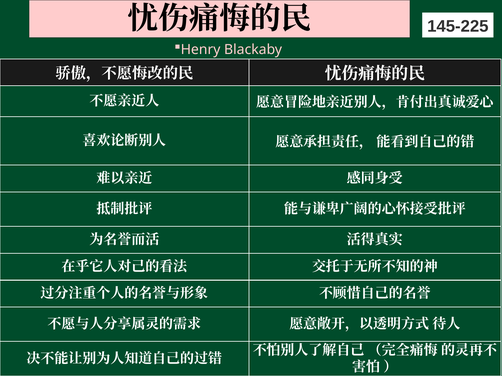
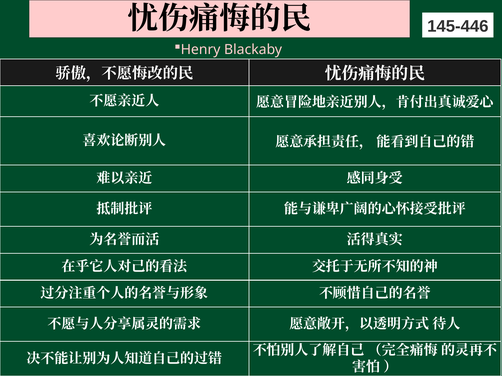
145-225: 145-225 -> 145-446
